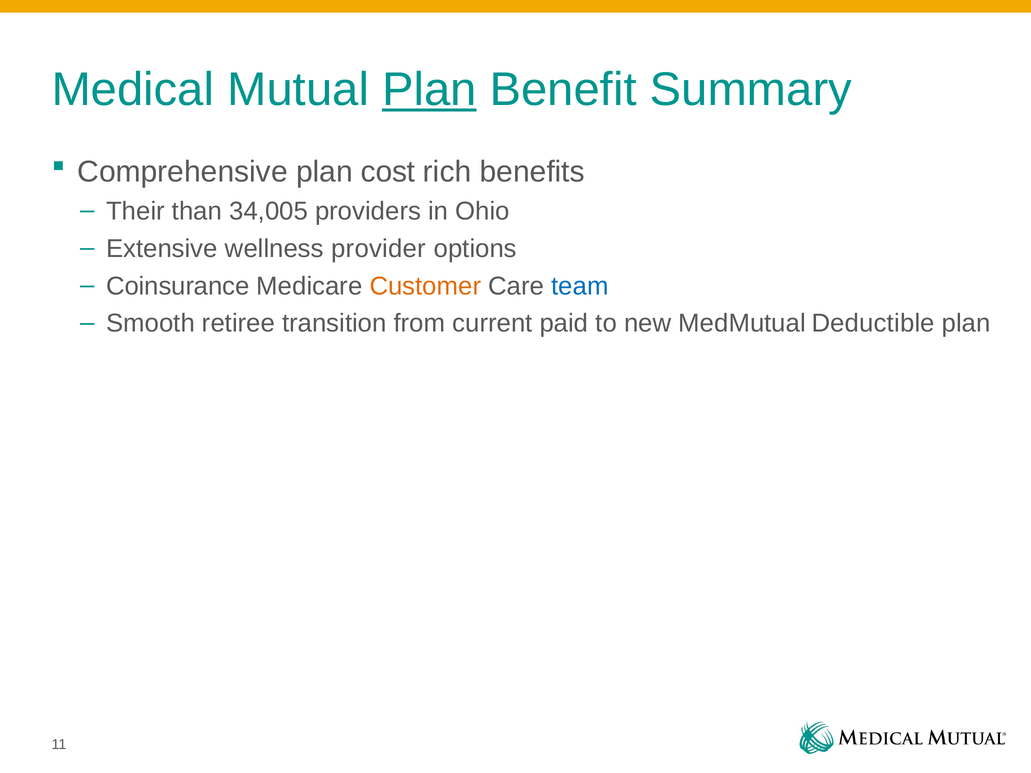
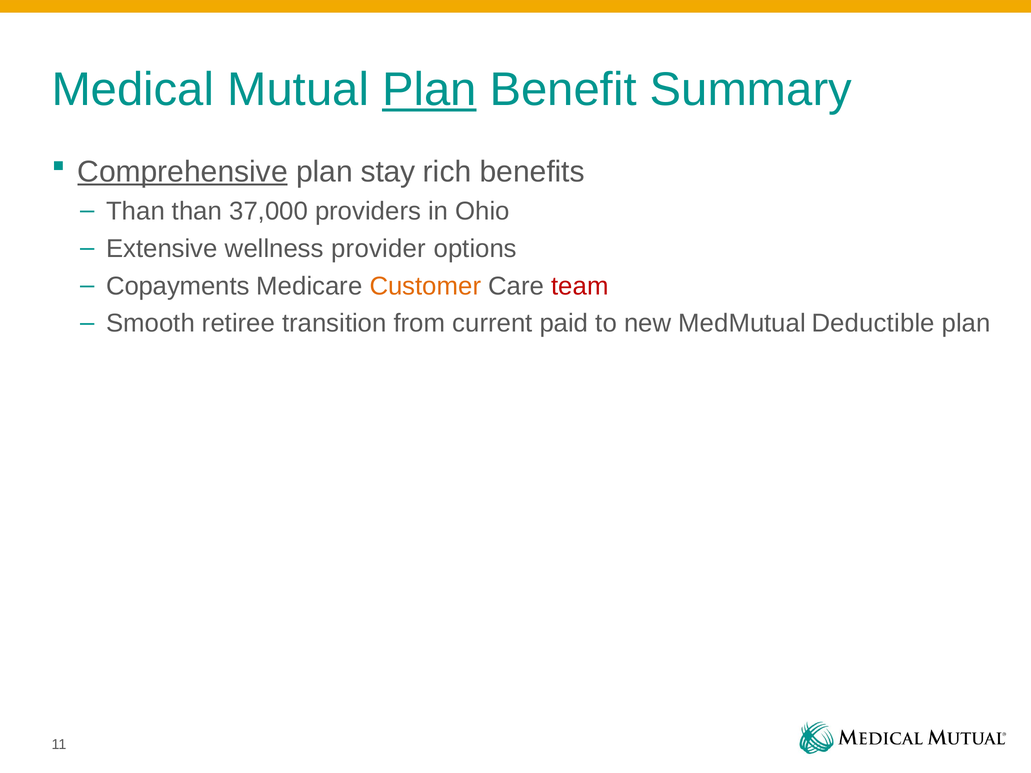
Comprehensive underline: none -> present
cost: cost -> stay
Their at (136, 211): Their -> Than
34,005: 34,005 -> 37,000
Coinsurance: Coinsurance -> Copayments
team colour: blue -> red
